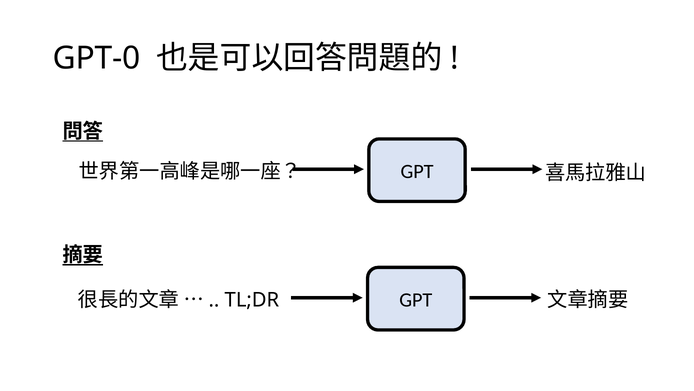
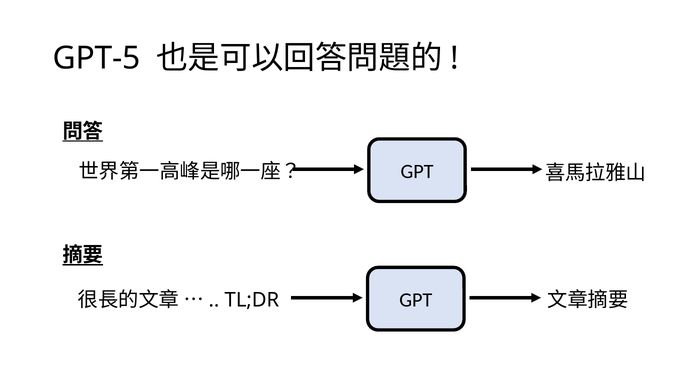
GPT-0: GPT-0 -> GPT-5
